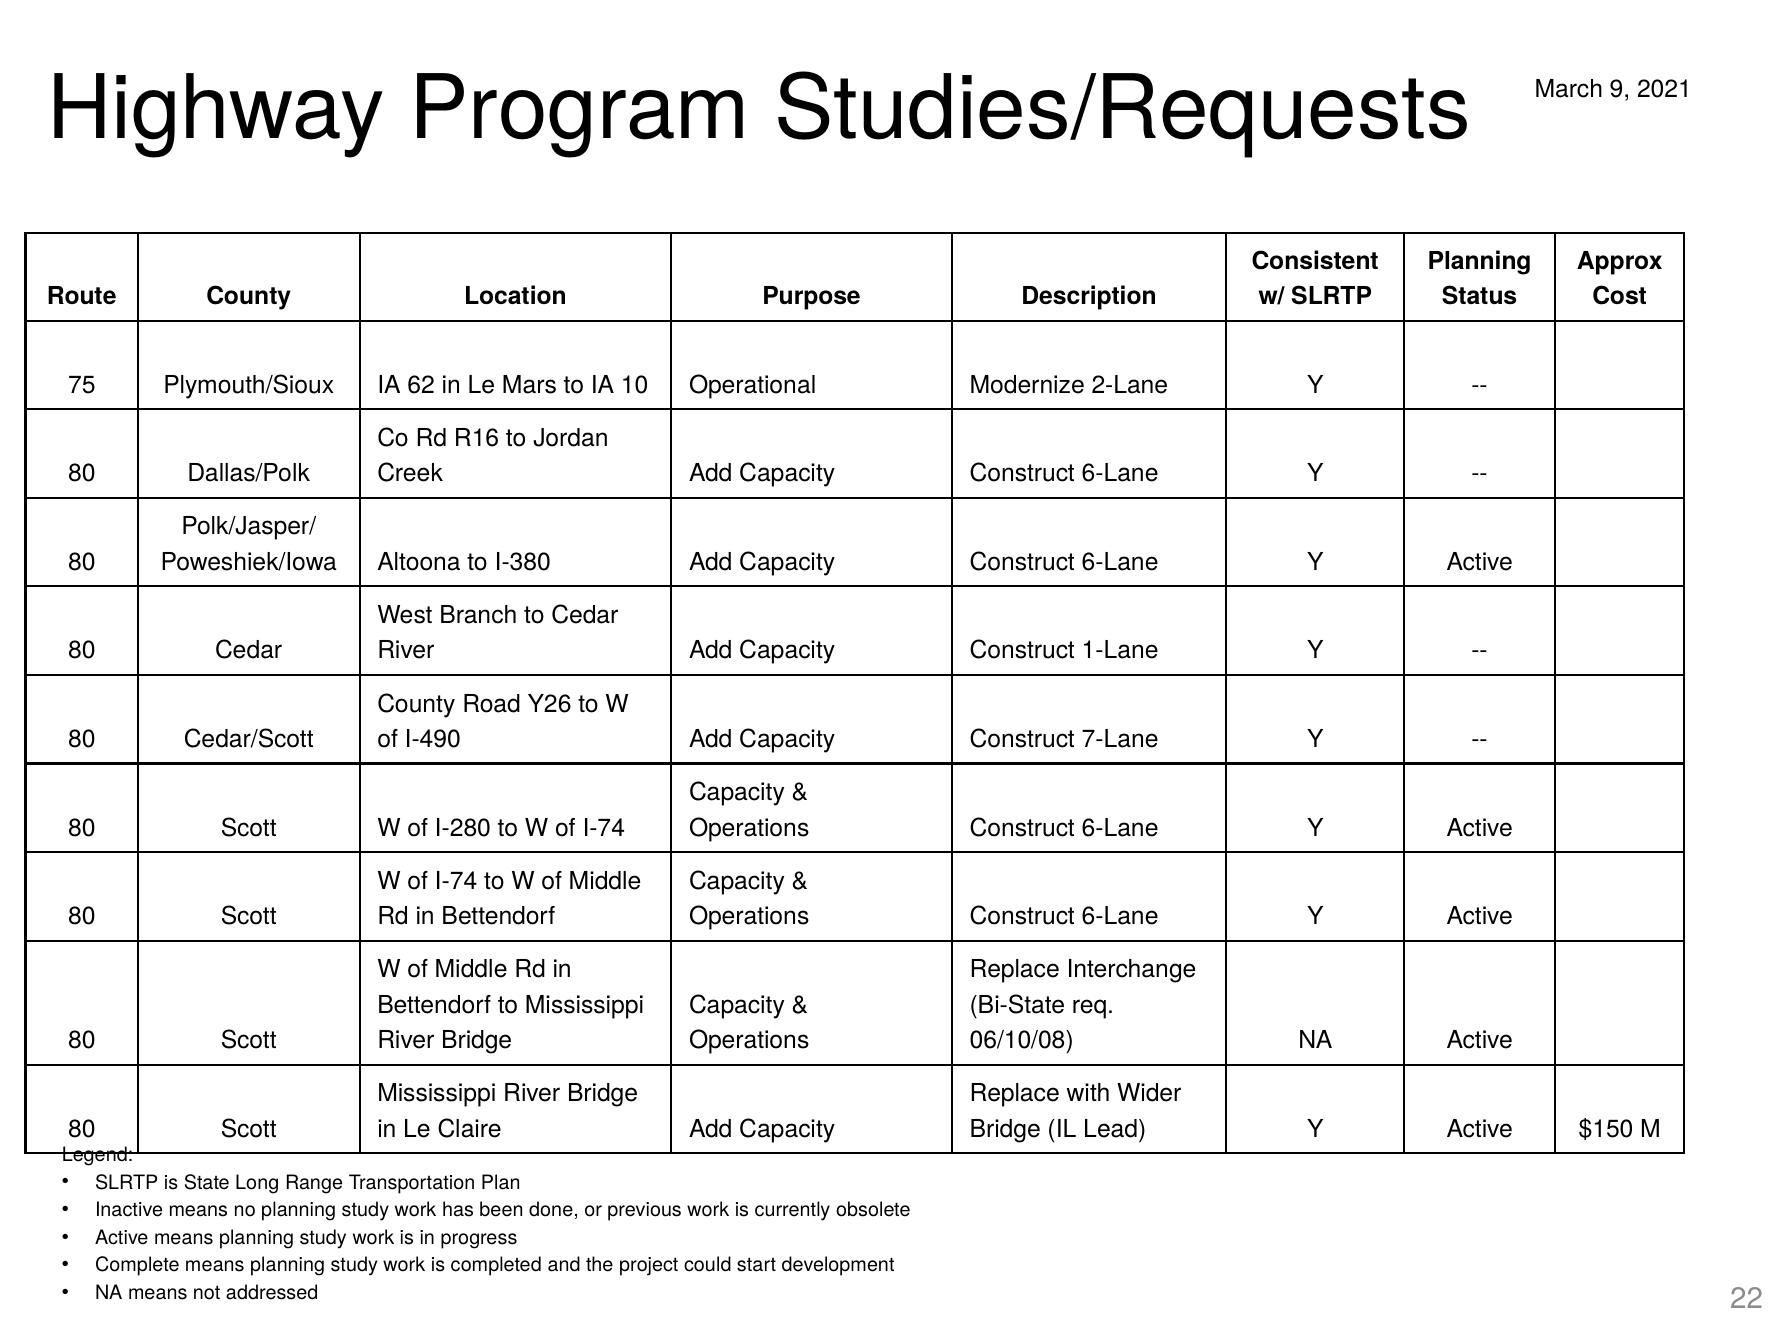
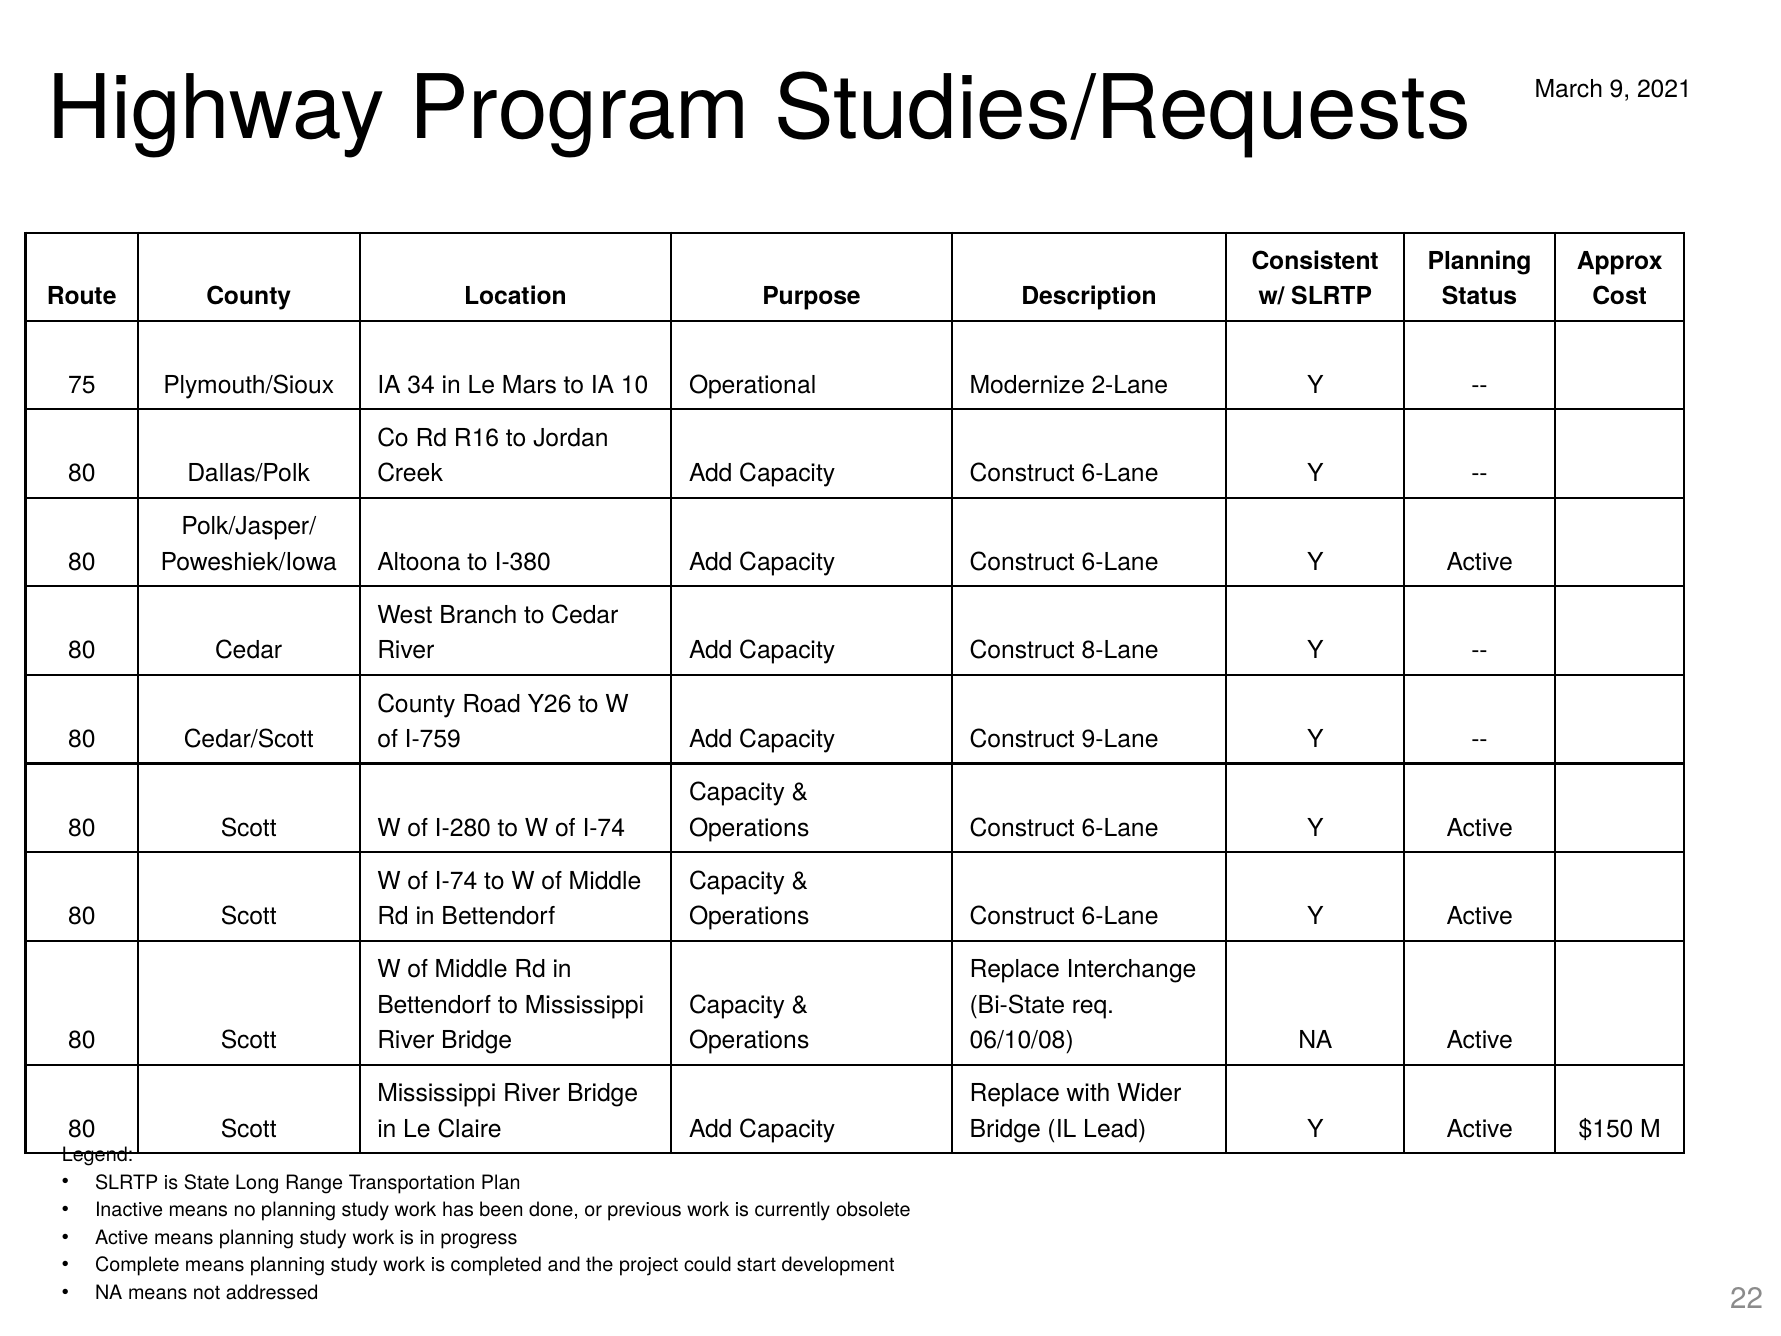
62: 62 -> 34
1-Lane: 1-Lane -> 8-Lane
I-490: I-490 -> I-759
7-Lane: 7-Lane -> 9-Lane
